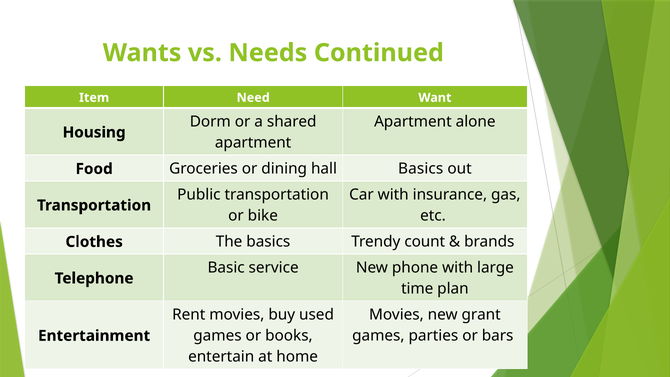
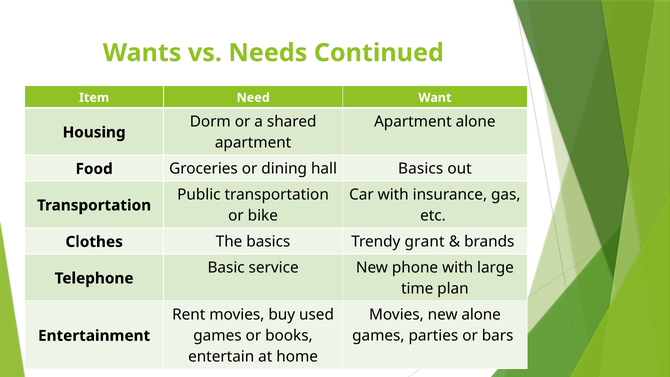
count: count -> grant
new grant: grant -> alone
